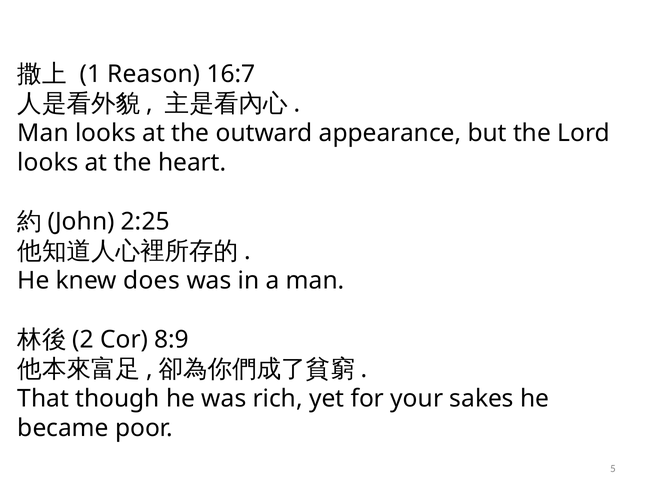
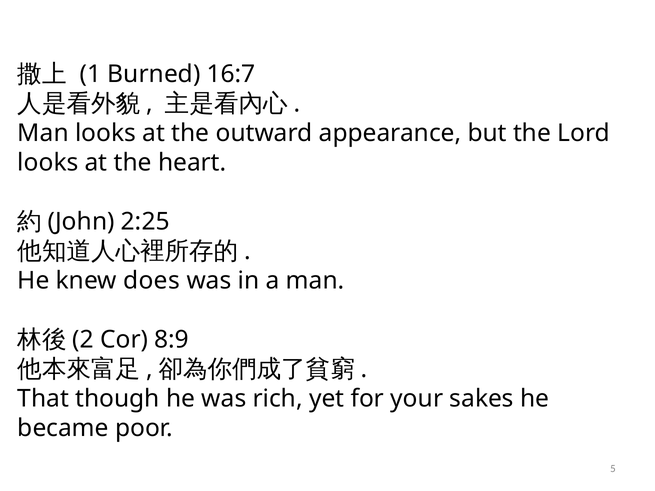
Reason: Reason -> Burned
